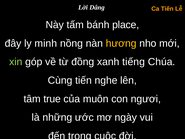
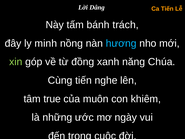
place: place -> trách
hương colour: yellow -> light blue
tiếng: tiếng -> năng
ngươi: ngươi -> khiêm
